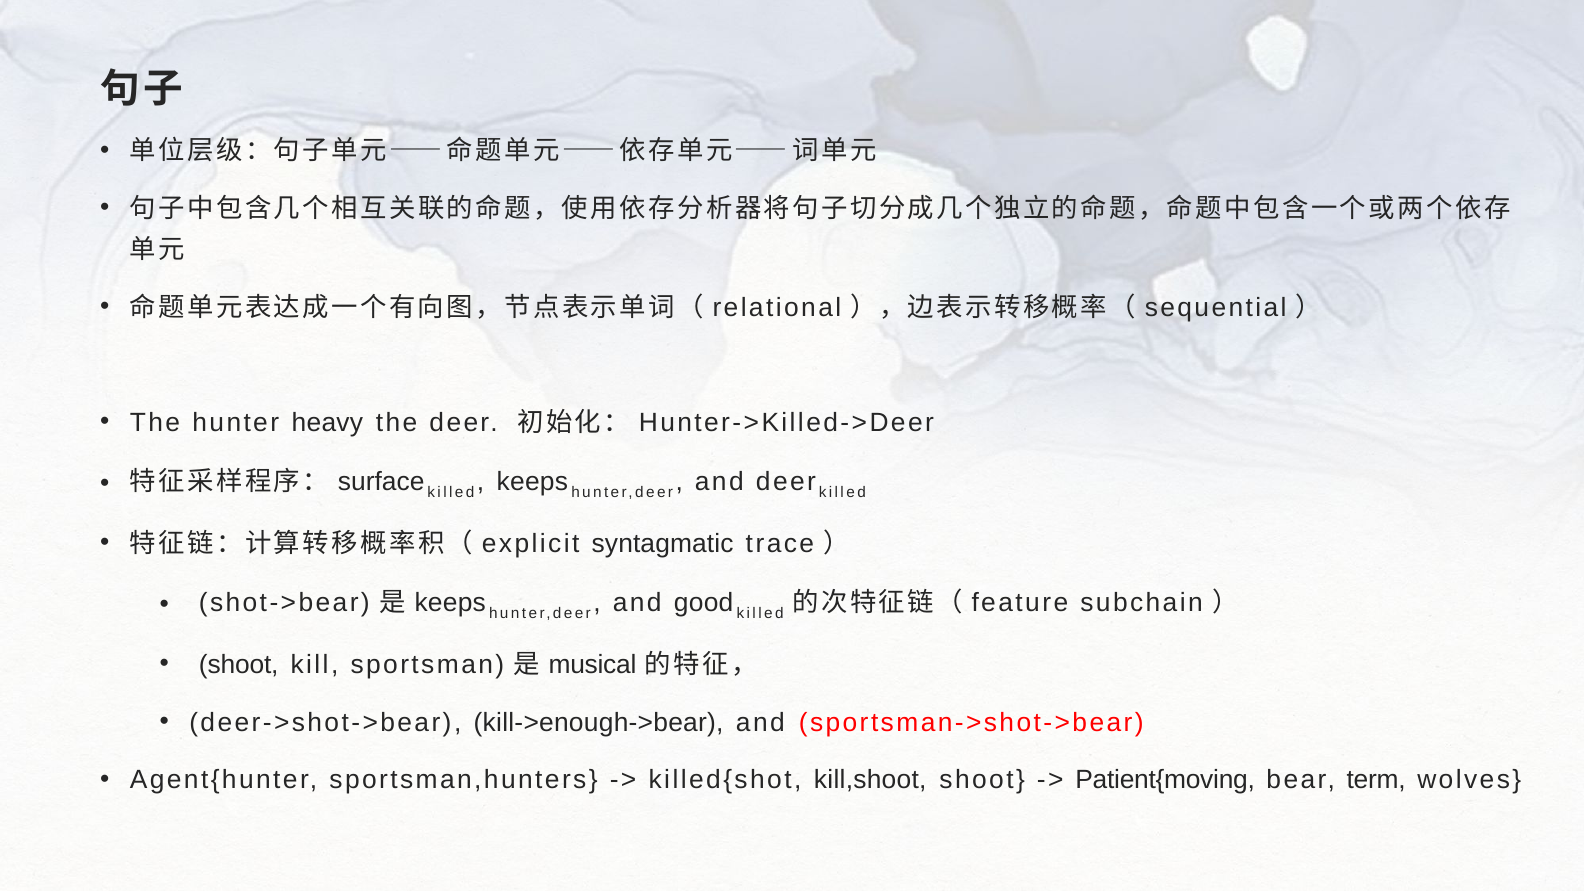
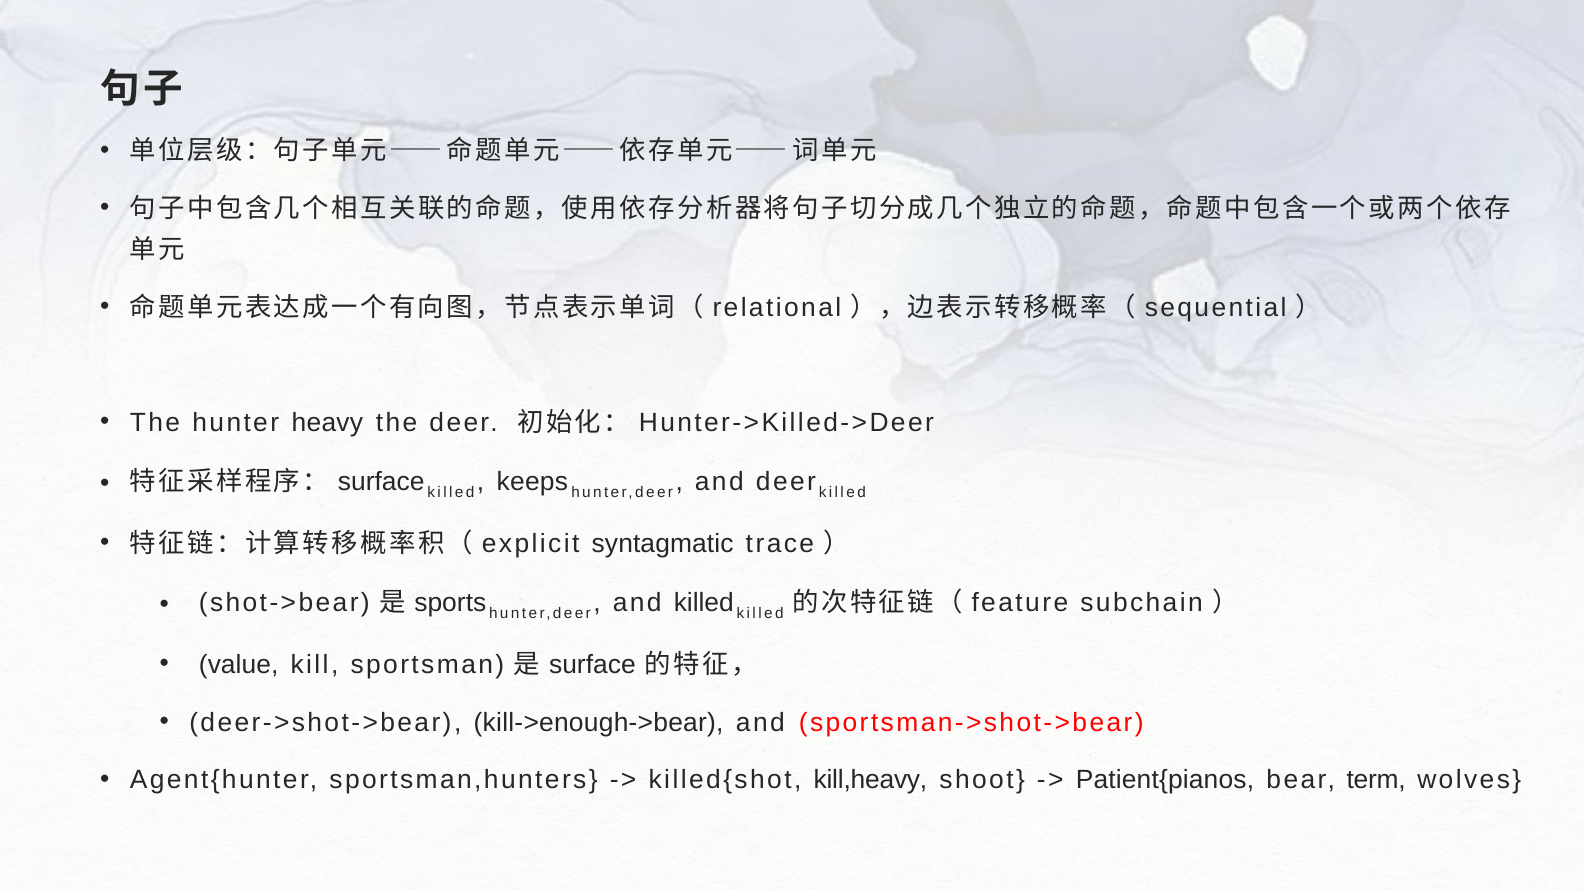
keeps at (450, 603): keeps -> sports
and good: good -> killed
shoot at (239, 665): shoot -> value
musical at (593, 665): musical -> surface
kill,shoot: kill,shoot -> kill,heavy
Patient{moving: Patient{moving -> Patient{pianos
